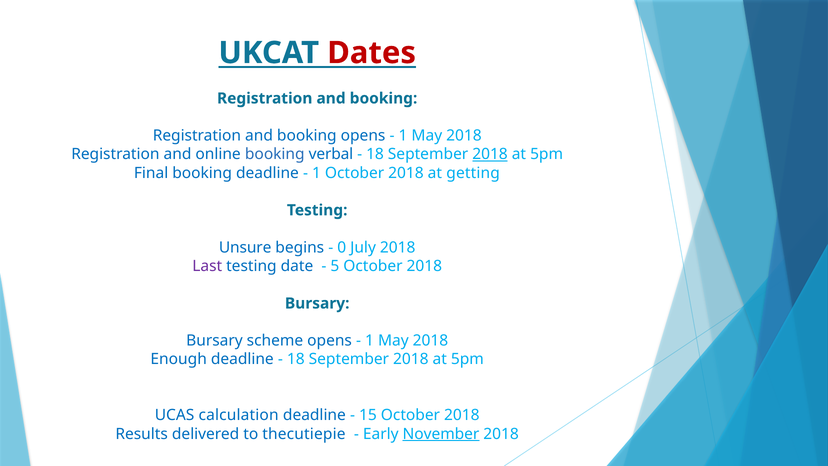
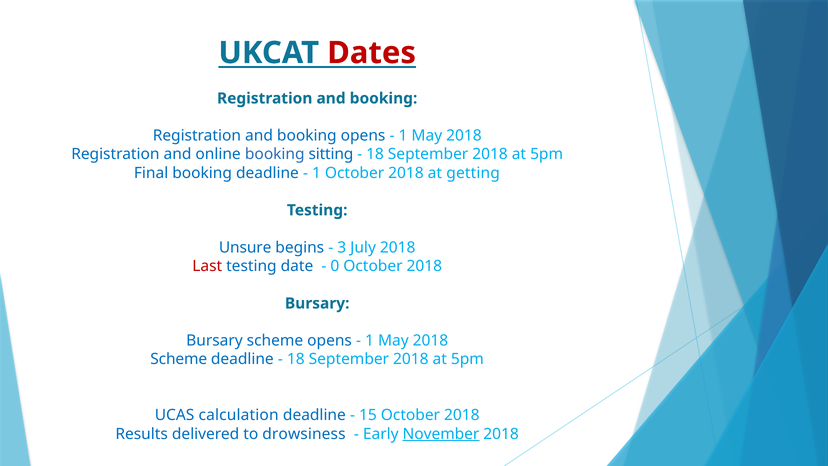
verbal: verbal -> sitting
2018 at (490, 154) underline: present -> none
0: 0 -> 3
Last colour: purple -> red
5: 5 -> 0
Enough at (179, 359): Enough -> Scheme
thecutiepie: thecutiepie -> drowsiness
